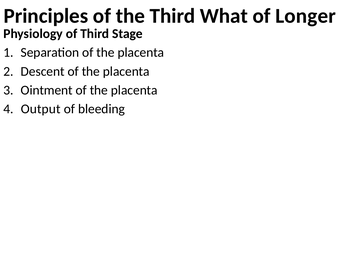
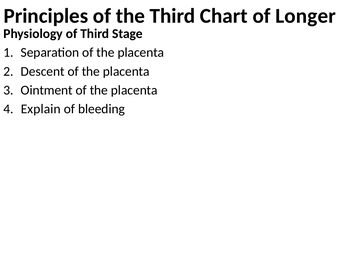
What: What -> Chart
Output: Output -> Explain
